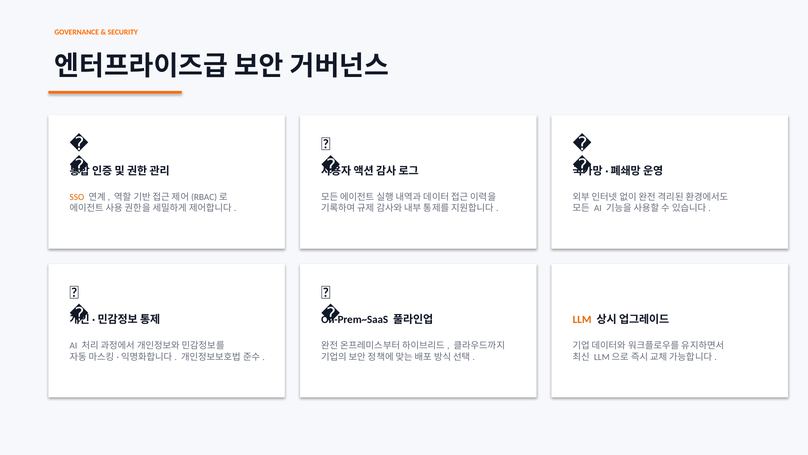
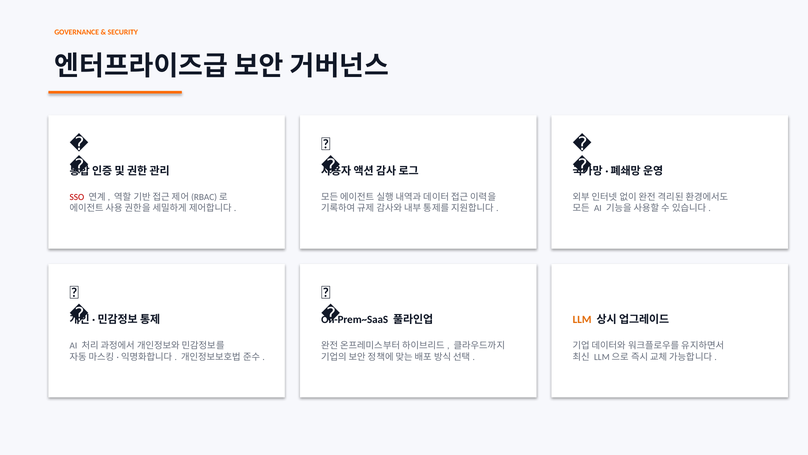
SSO colour: orange -> red
